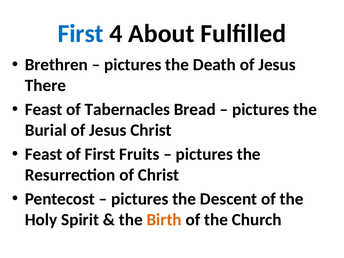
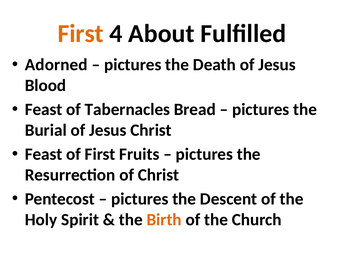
First at (81, 34) colour: blue -> orange
Brethren: Brethren -> Adorned
There: There -> Blood
